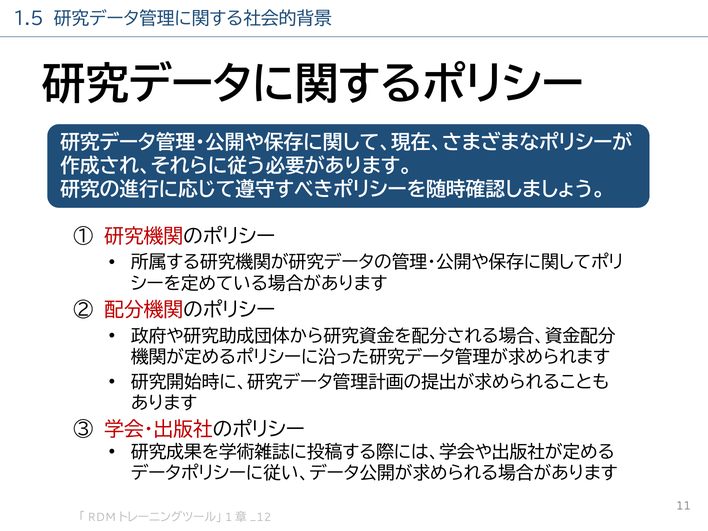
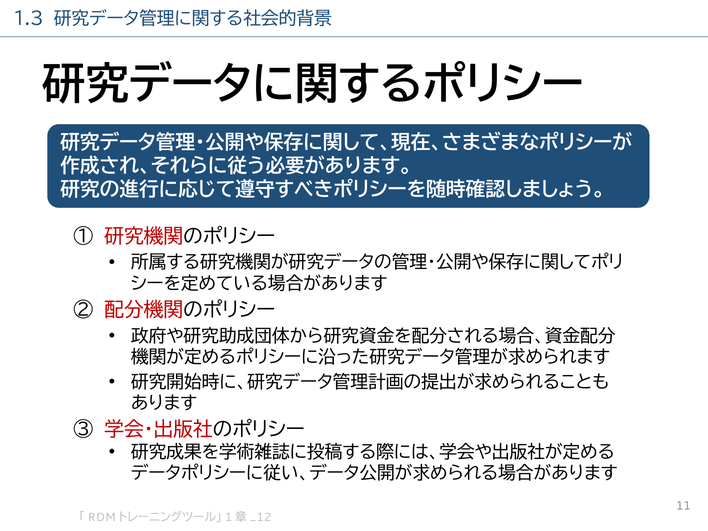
1.5: 1.5 -> 1.3
